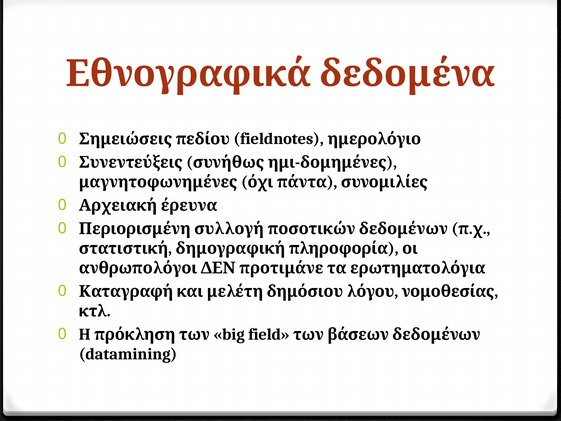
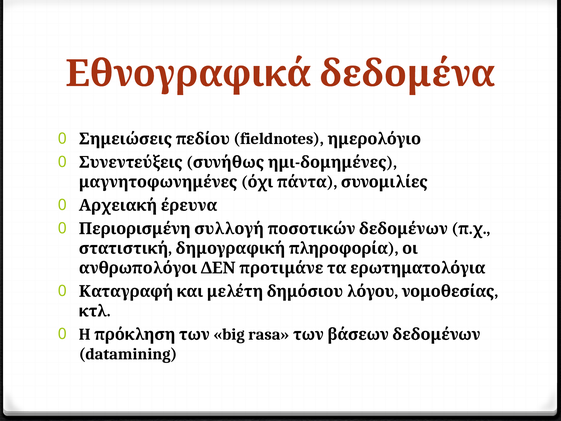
field: field -> rasa
